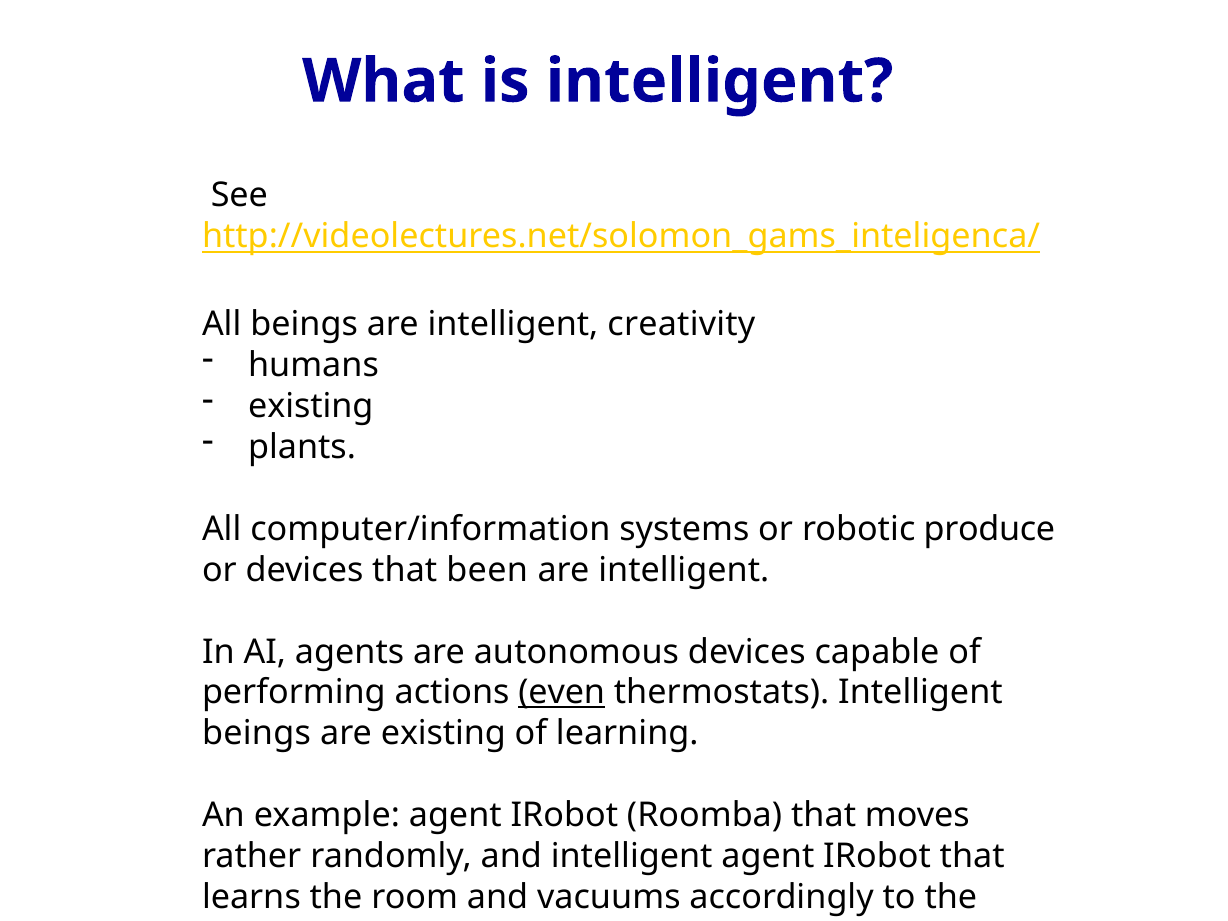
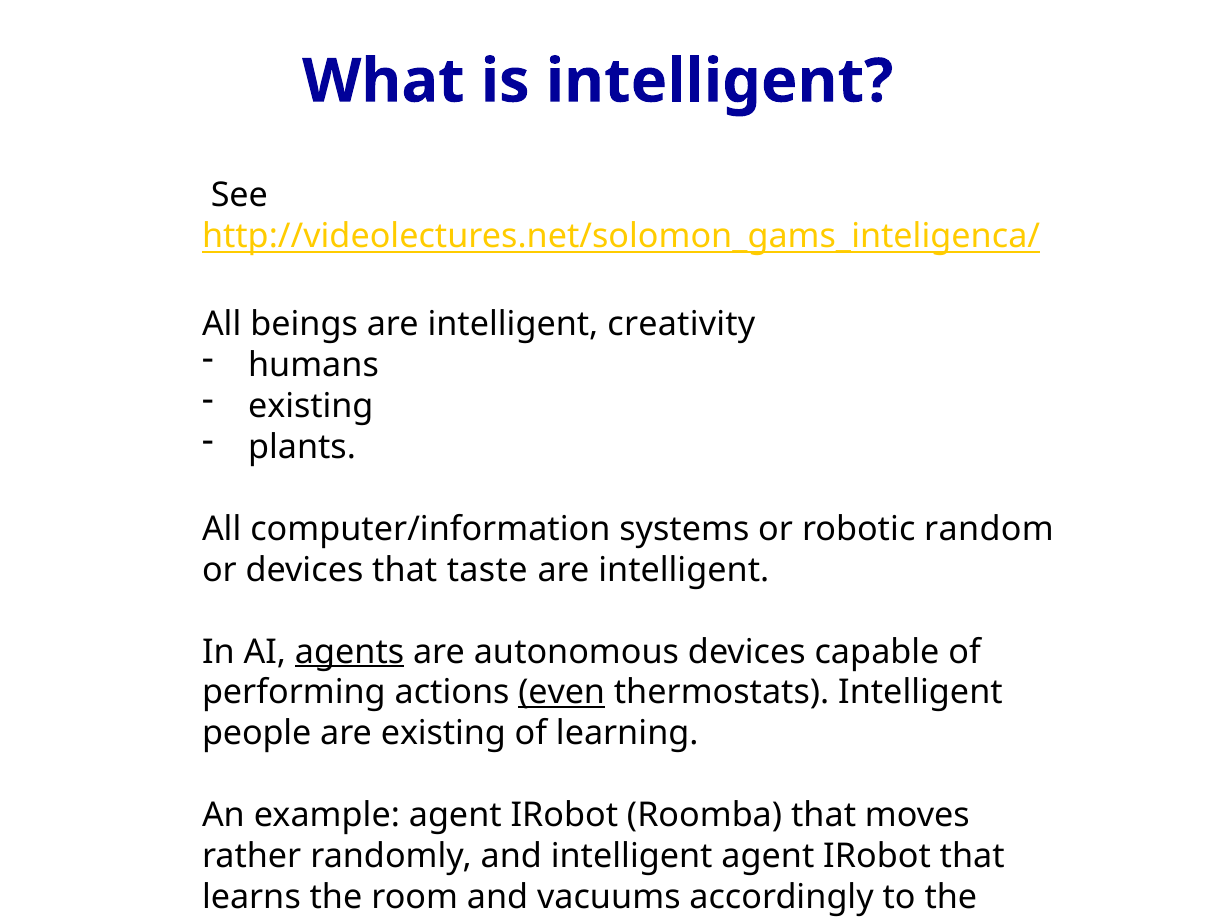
produce: produce -> random
been: been -> taste
agents underline: none -> present
beings at (257, 734): beings -> people
